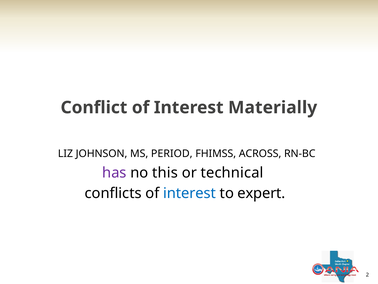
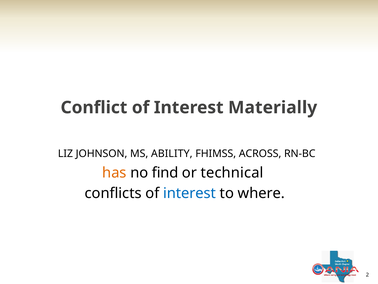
PERIOD: PERIOD -> ABILITY
has colour: purple -> orange
this: this -> find
expert: expert -> where
